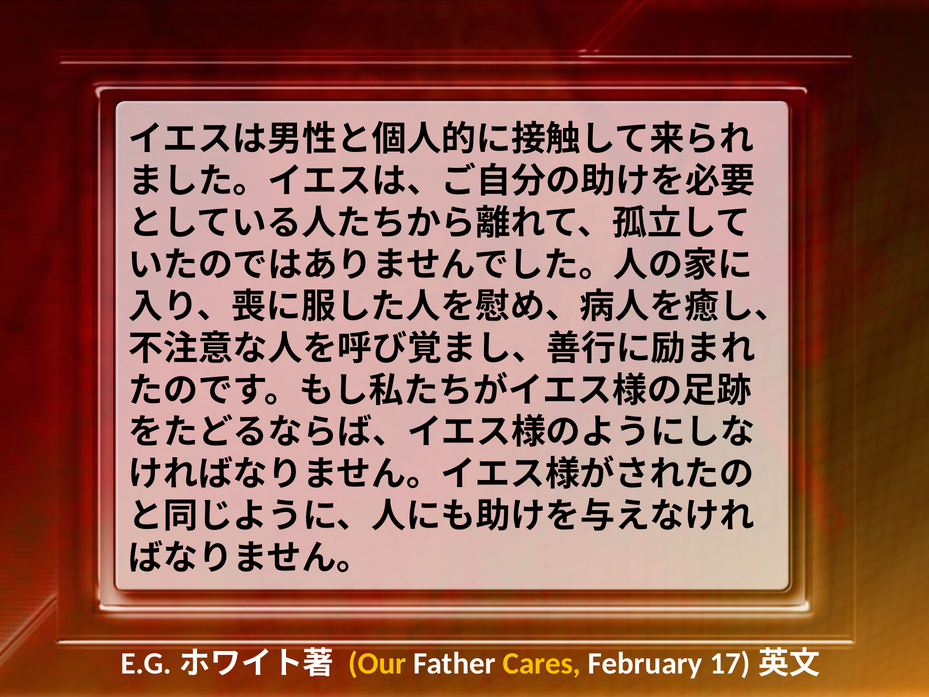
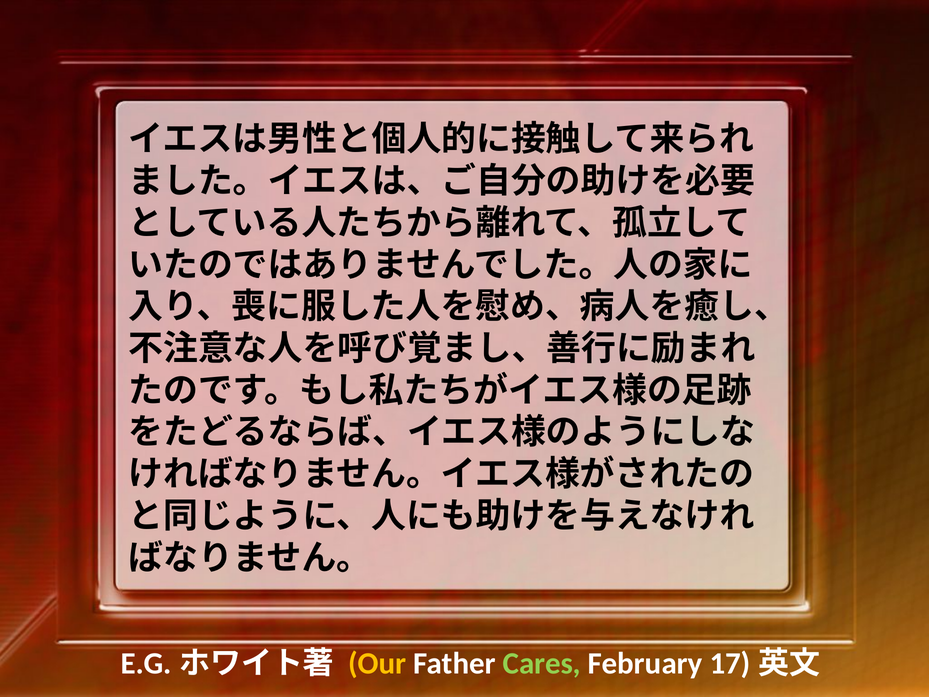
Cares colour: yellow -> light green
